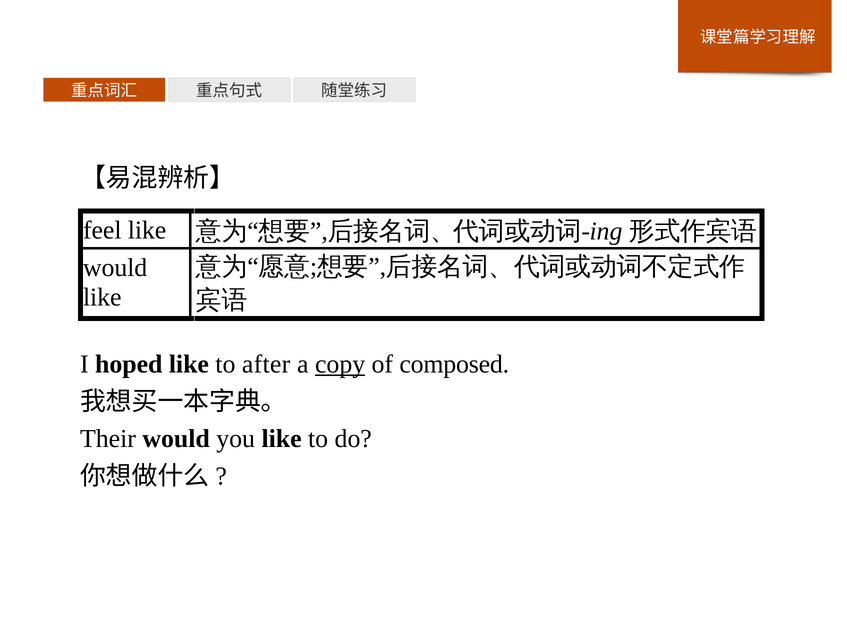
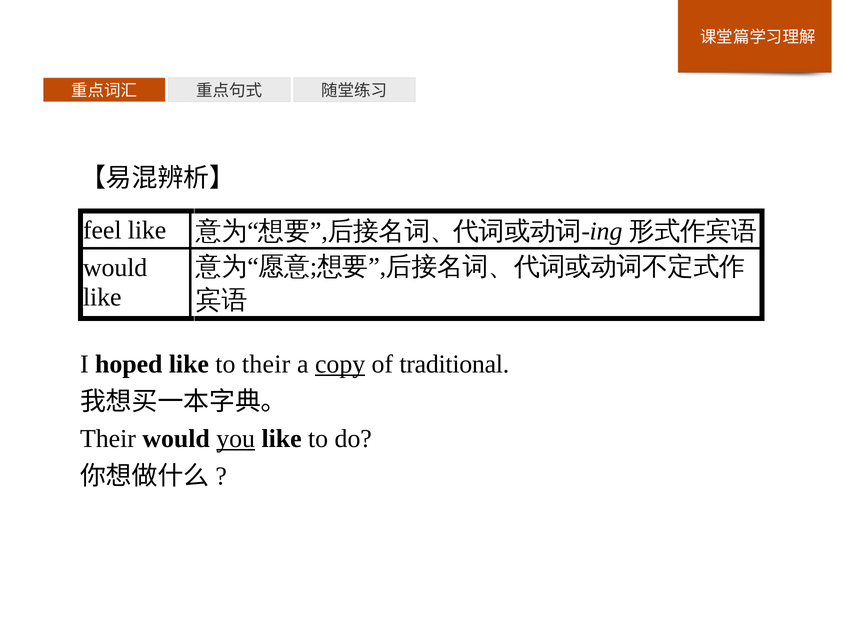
to after: after -> their
composed: composed -> traditional
you underline: none -> present
